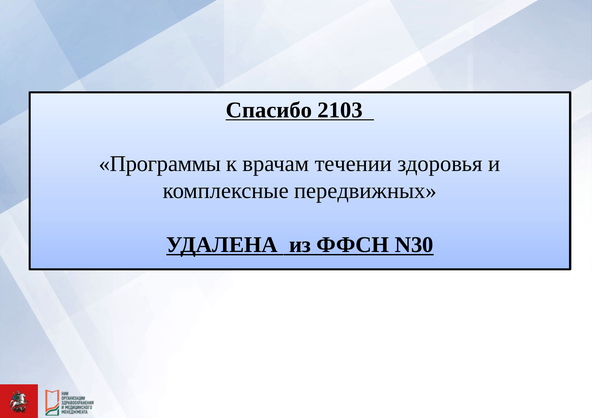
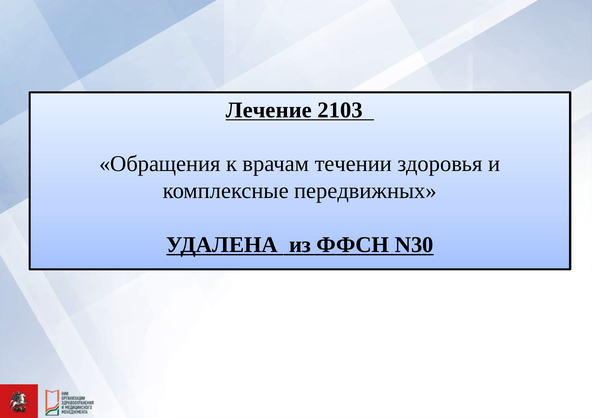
Спасибо: Спасибо -> Лечение
Программы: Программы -> Обращения
